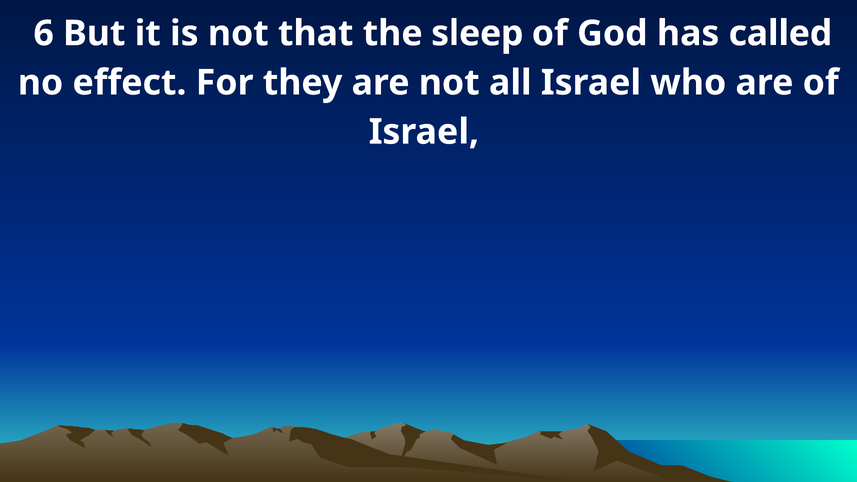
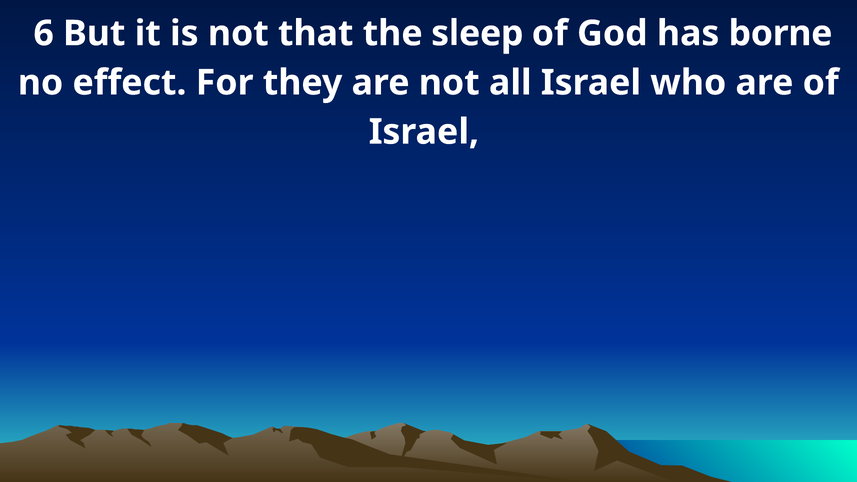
called: called -> borne
